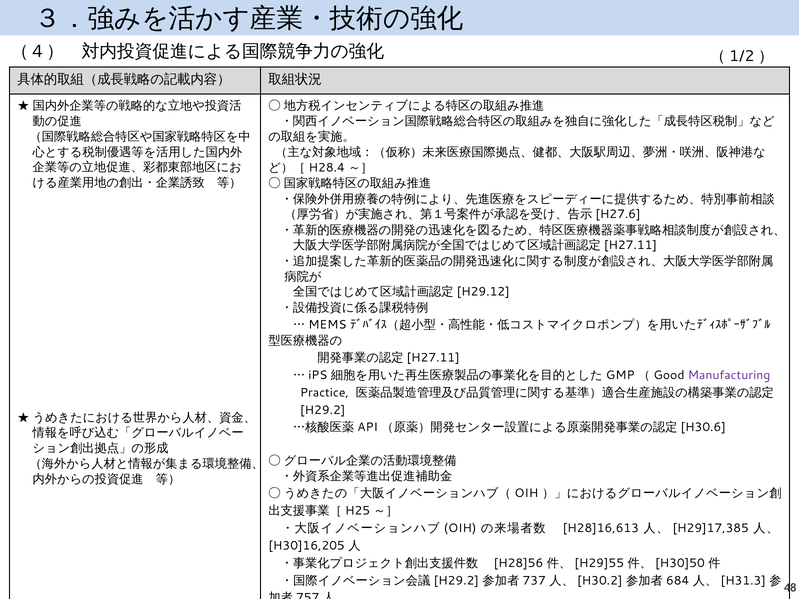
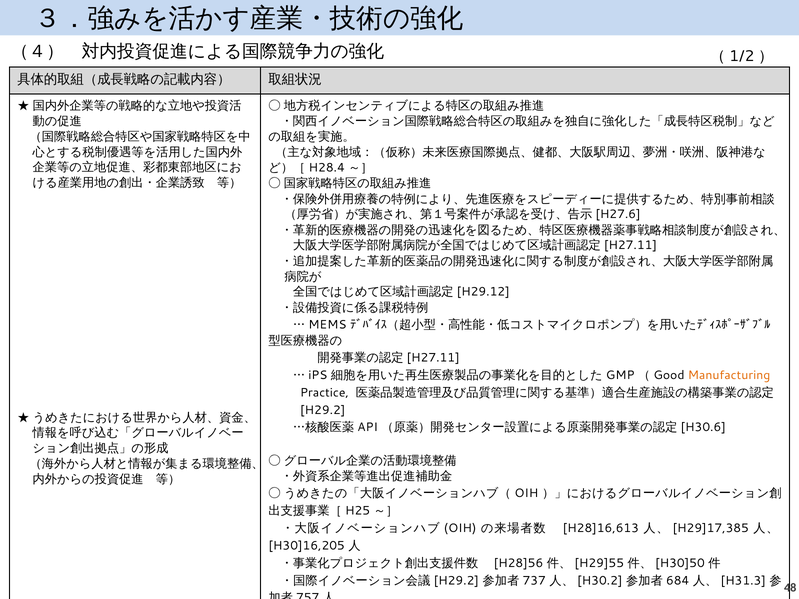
Manufacturing colour: purple -> orange
